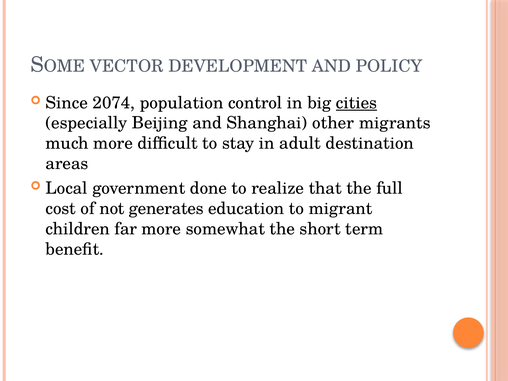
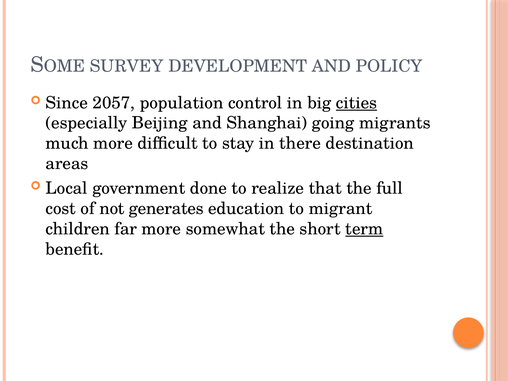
VECTOR: VECTOR -> SURVEY
2074: 2074 -> 2057
other: other -> going
adult: adult -> there
term underline: none -> present
